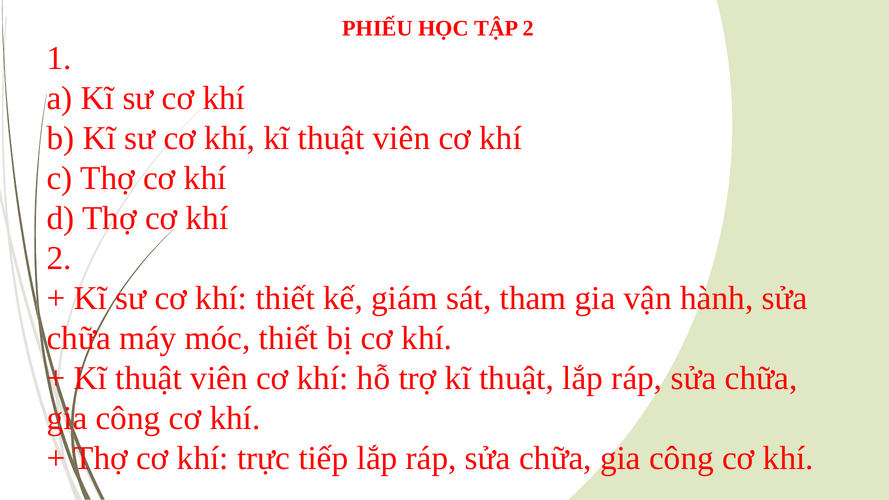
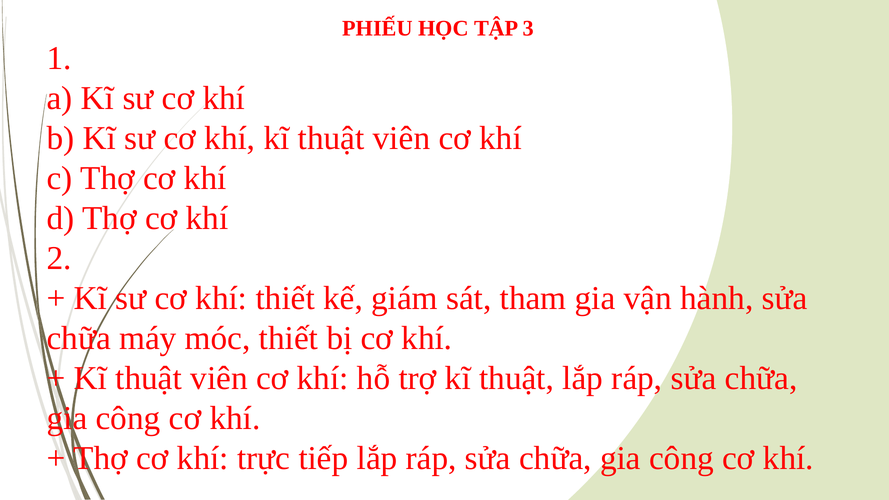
TẬP 2: 2 -> 3
